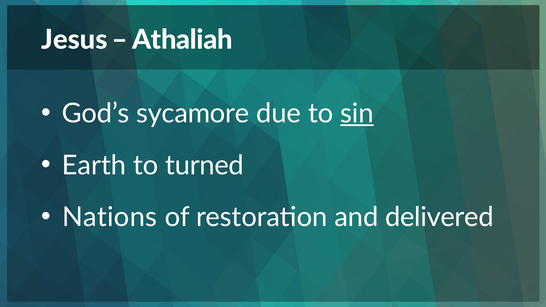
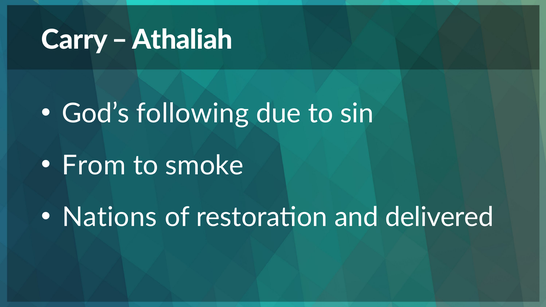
Jesus: Jesus -> Carry
sycamore: sycamore -> following
sin underline: present -> none
Earth: Earth -> From
turned: turned -> smoke
